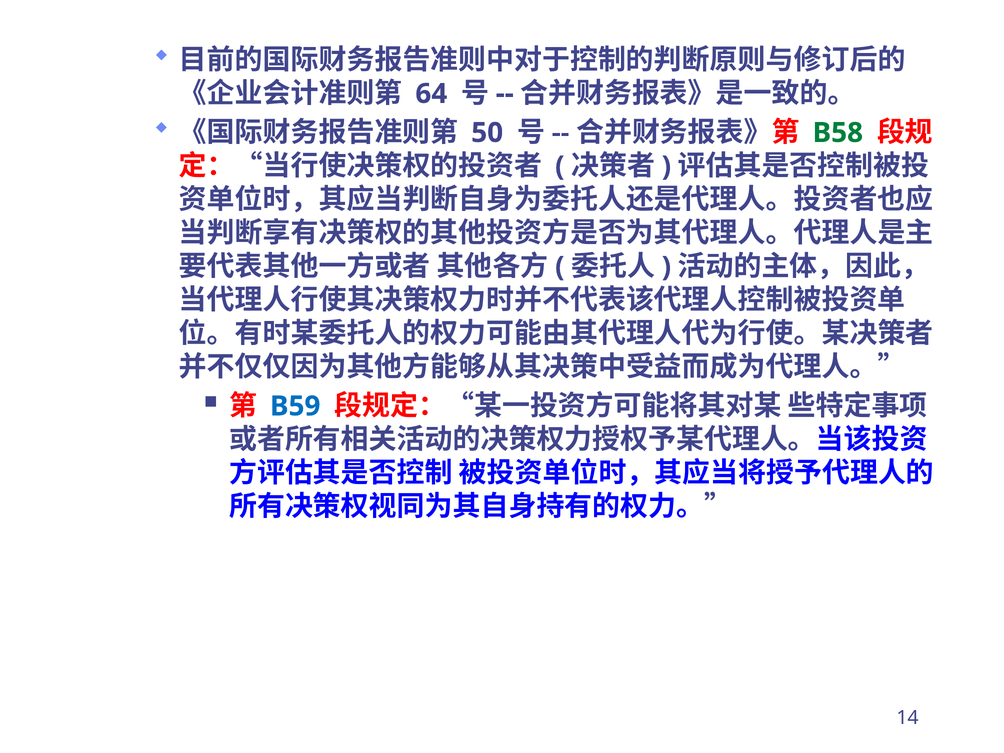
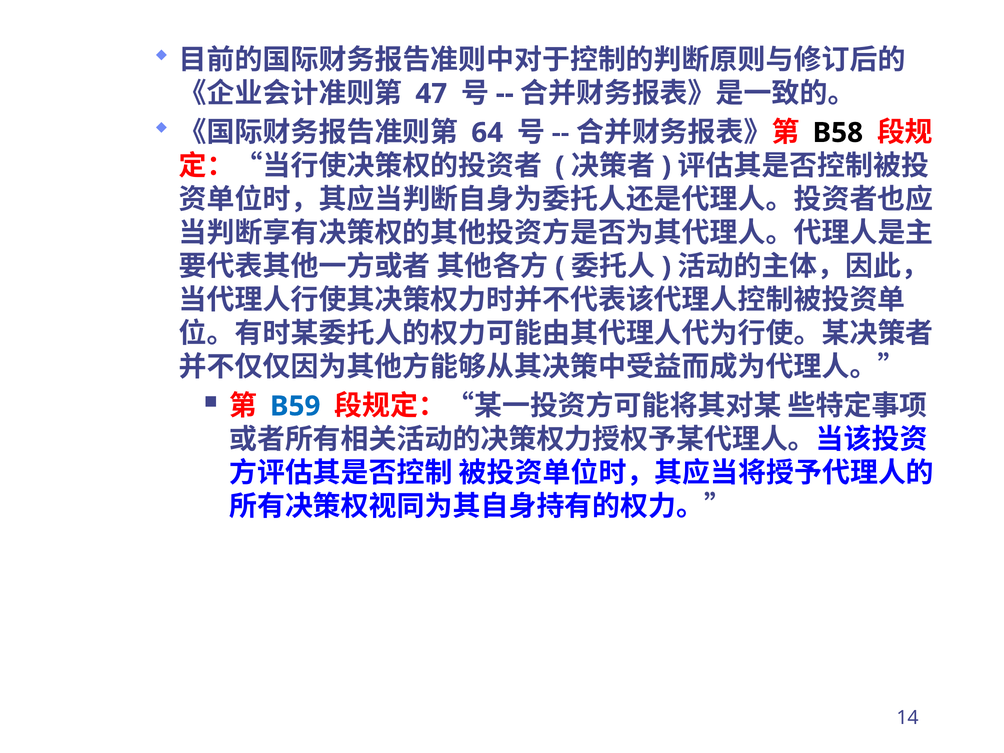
64: 64 -> 47
50: 50 -> 64
B58 colour: green -> black
